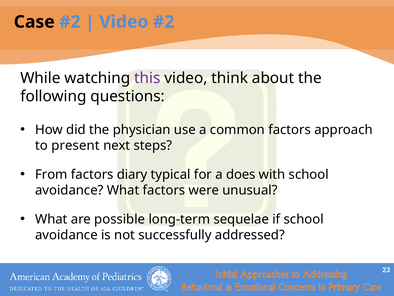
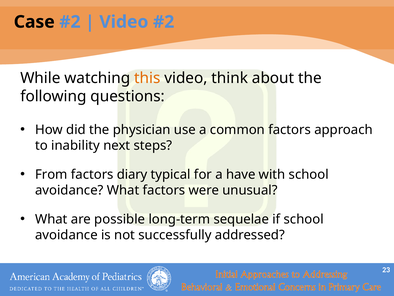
this colour: purple -> orange
present: present -> inability
does: does -> have
